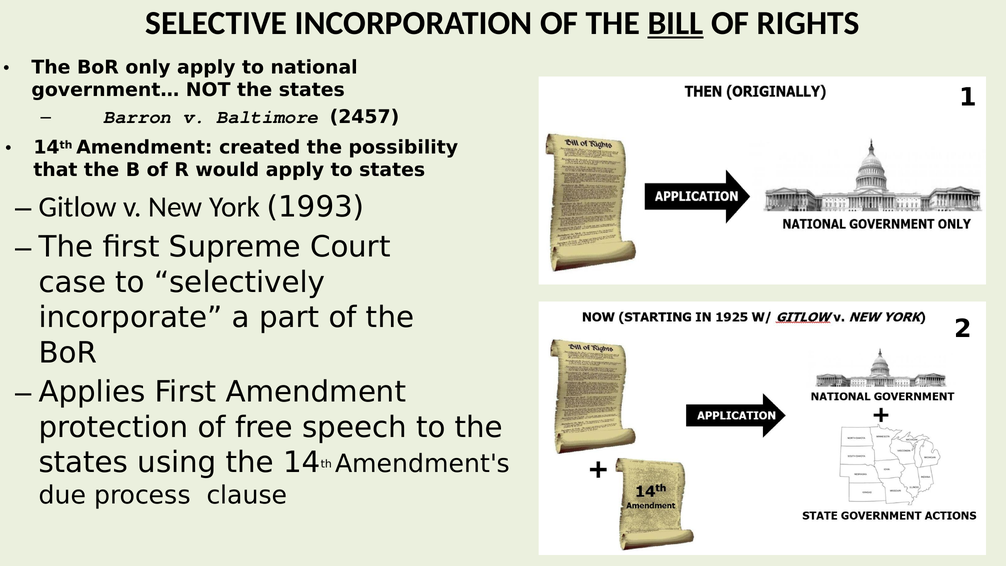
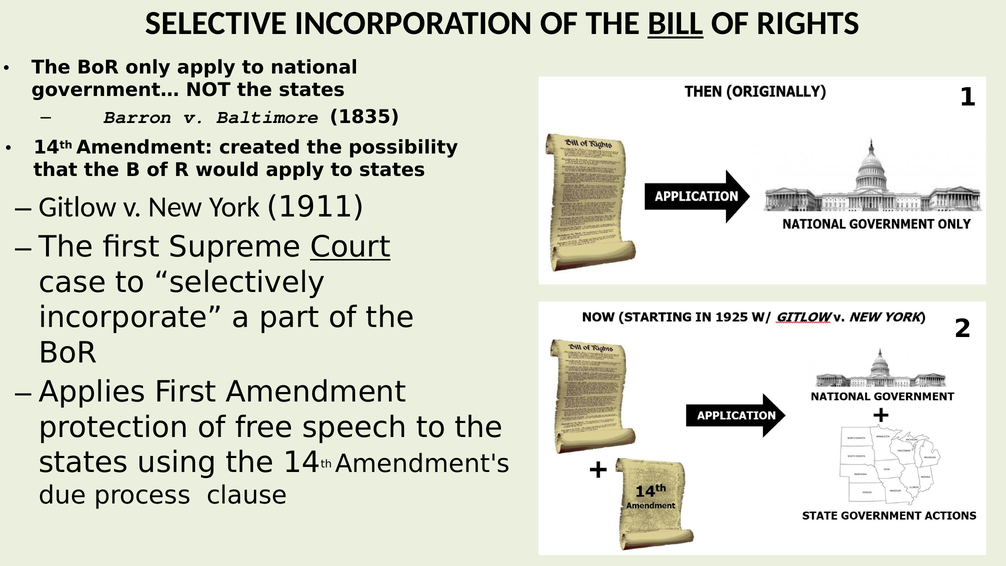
2457: 2457 -> 1835
1993: 1993 -> 1911
Court underline: none -> present
